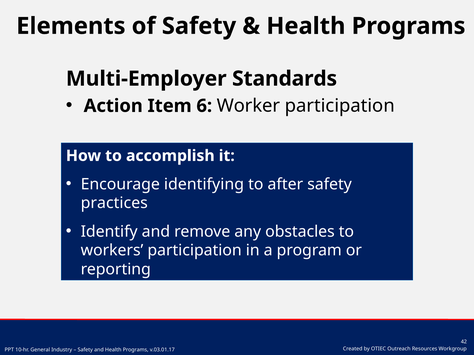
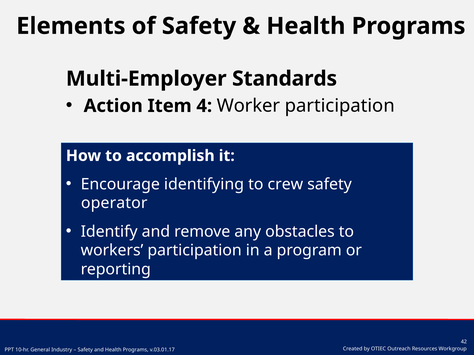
6: 6 -> 4
after: after -> crew
practices: practices -> operator
